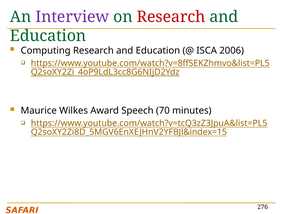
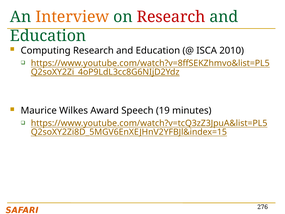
Interview colour: purple -> orange
2006: 2006 -> 2010
70: 70 -> 19
